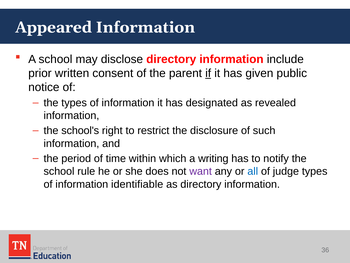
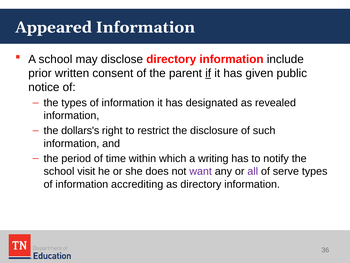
school's: school's -> dollars's
rule: rule -> visit
all colour: blue -> purple
judge: judge -> serve
identifiable: identifiable -> accrediting
